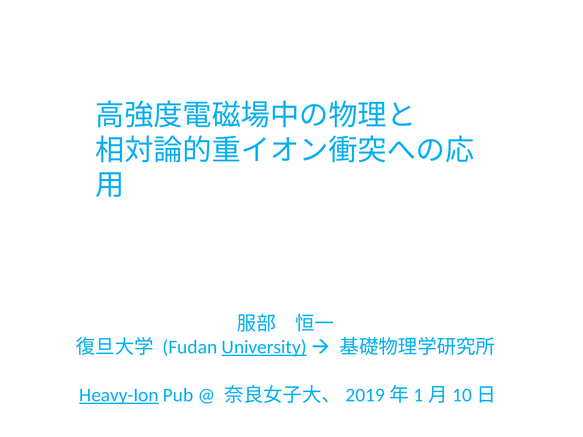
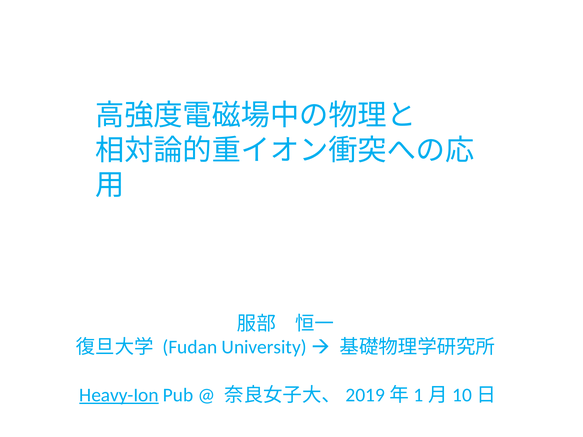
University underline: present -> none
